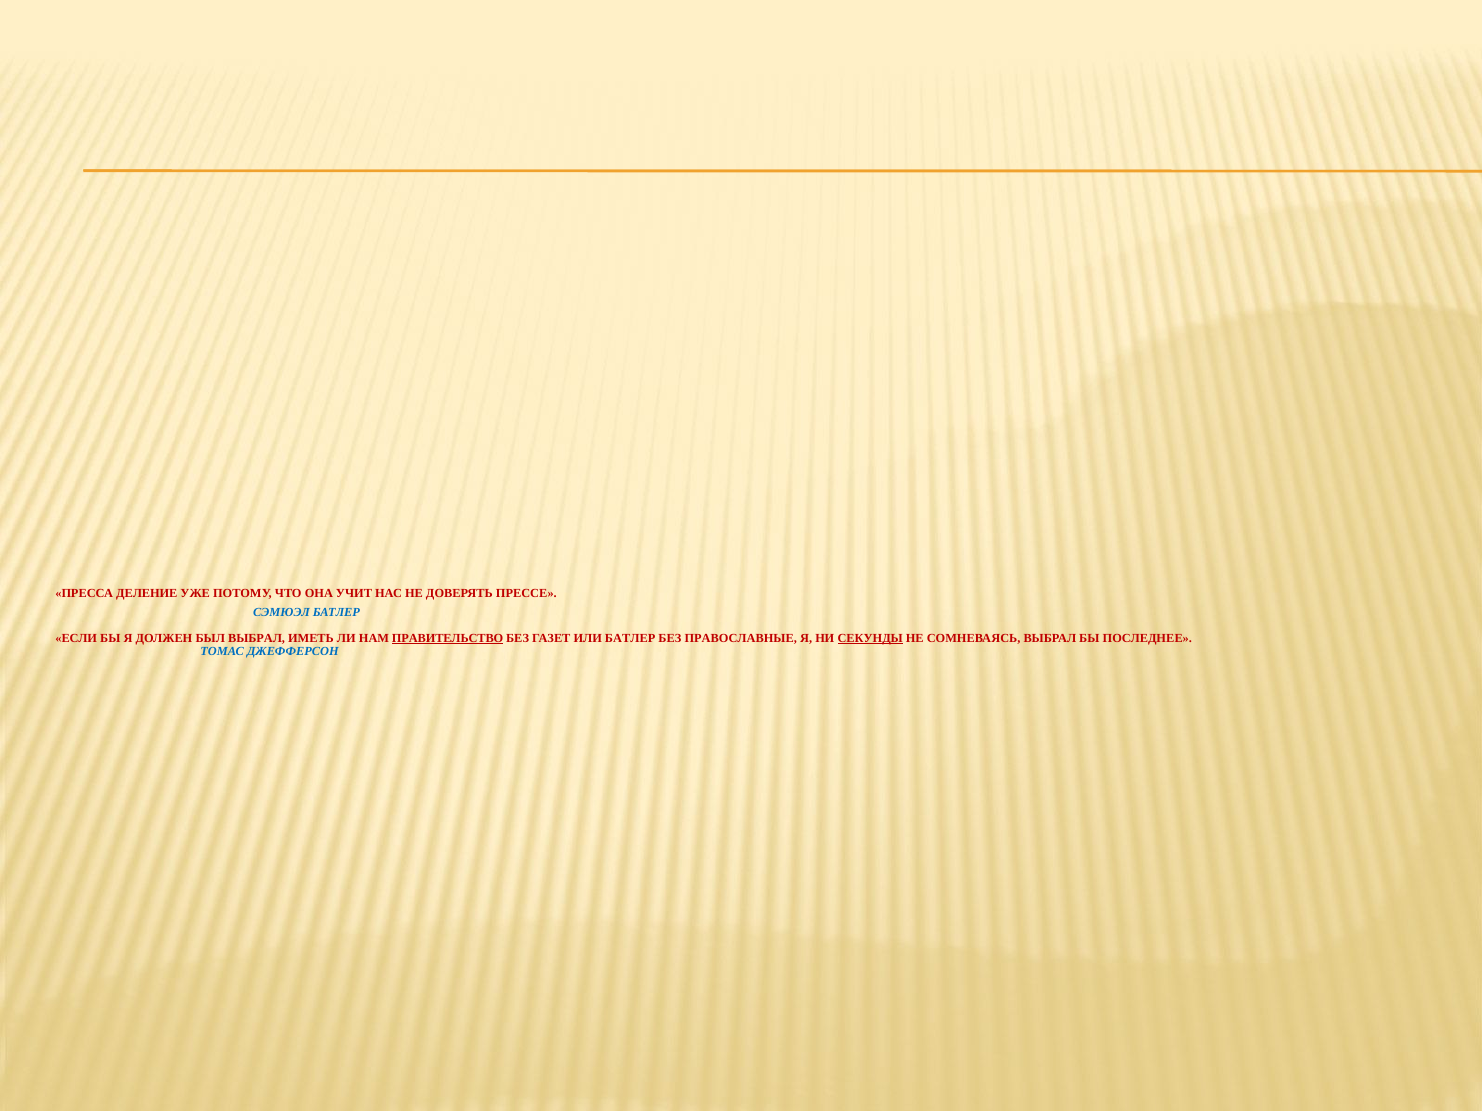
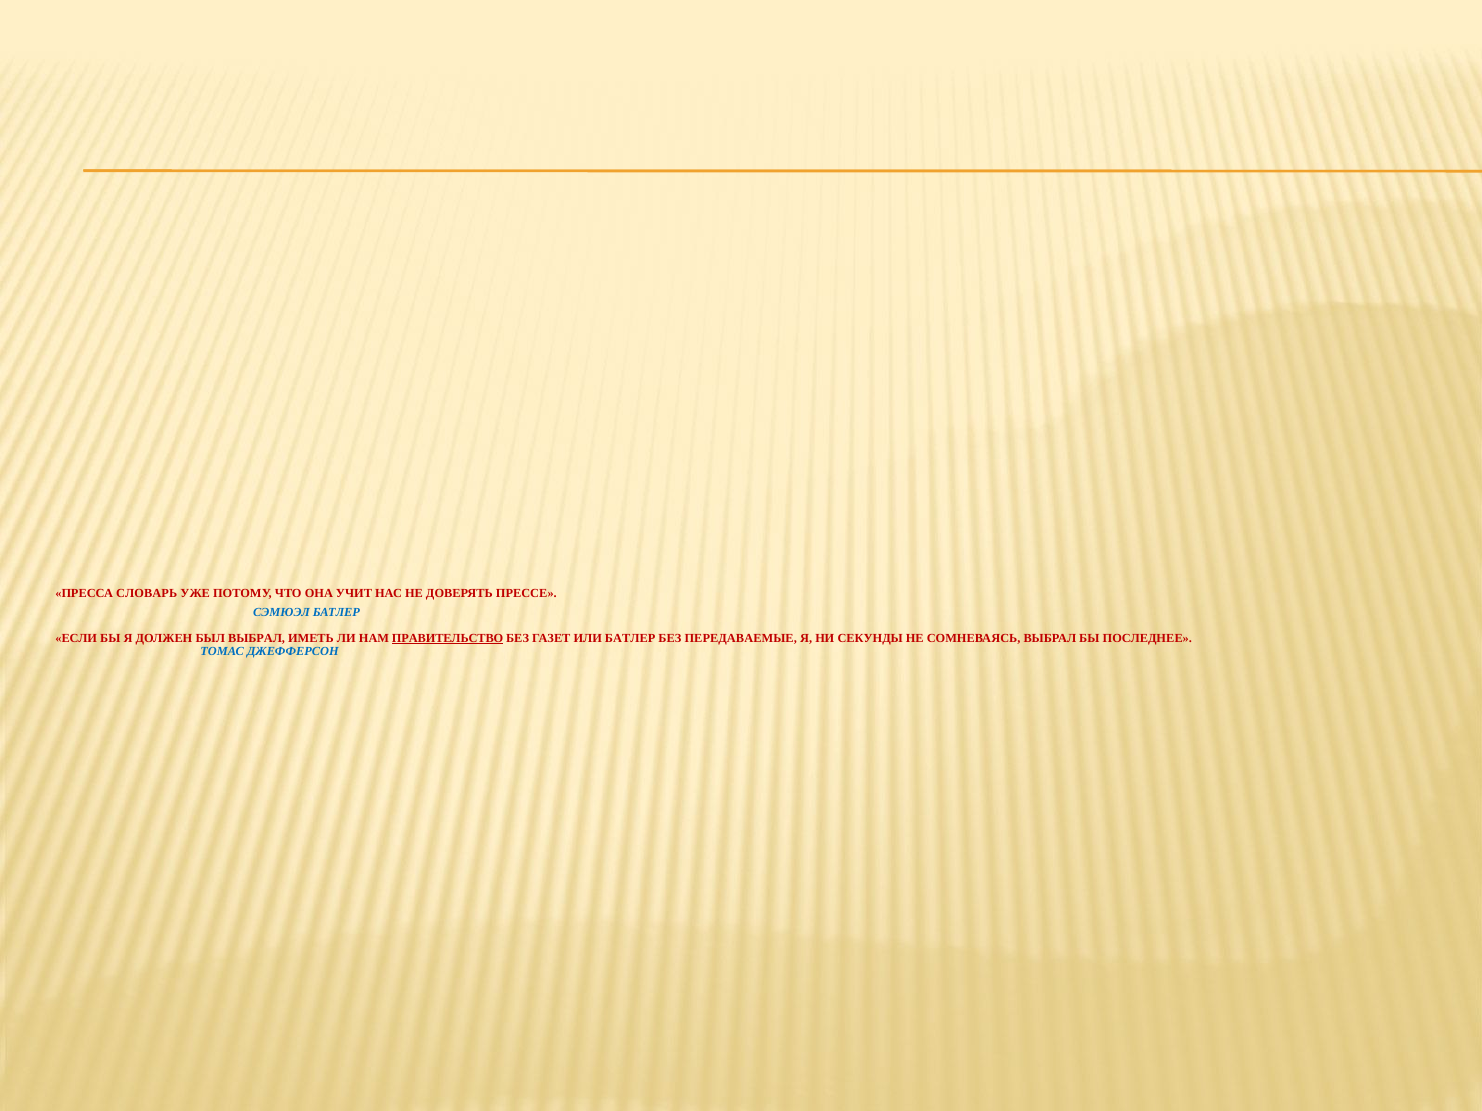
ДЕЛЕНИЕ: ДЕЛЕНИЕ -> СЛОВАРЬ
ПРАВОСЛАВНЫЕ: ПРАВОСЛАВНЫЕ -> ПЕРЕДАВАЕМЫЕ
СЕКУНДЫ underline: present -> none
